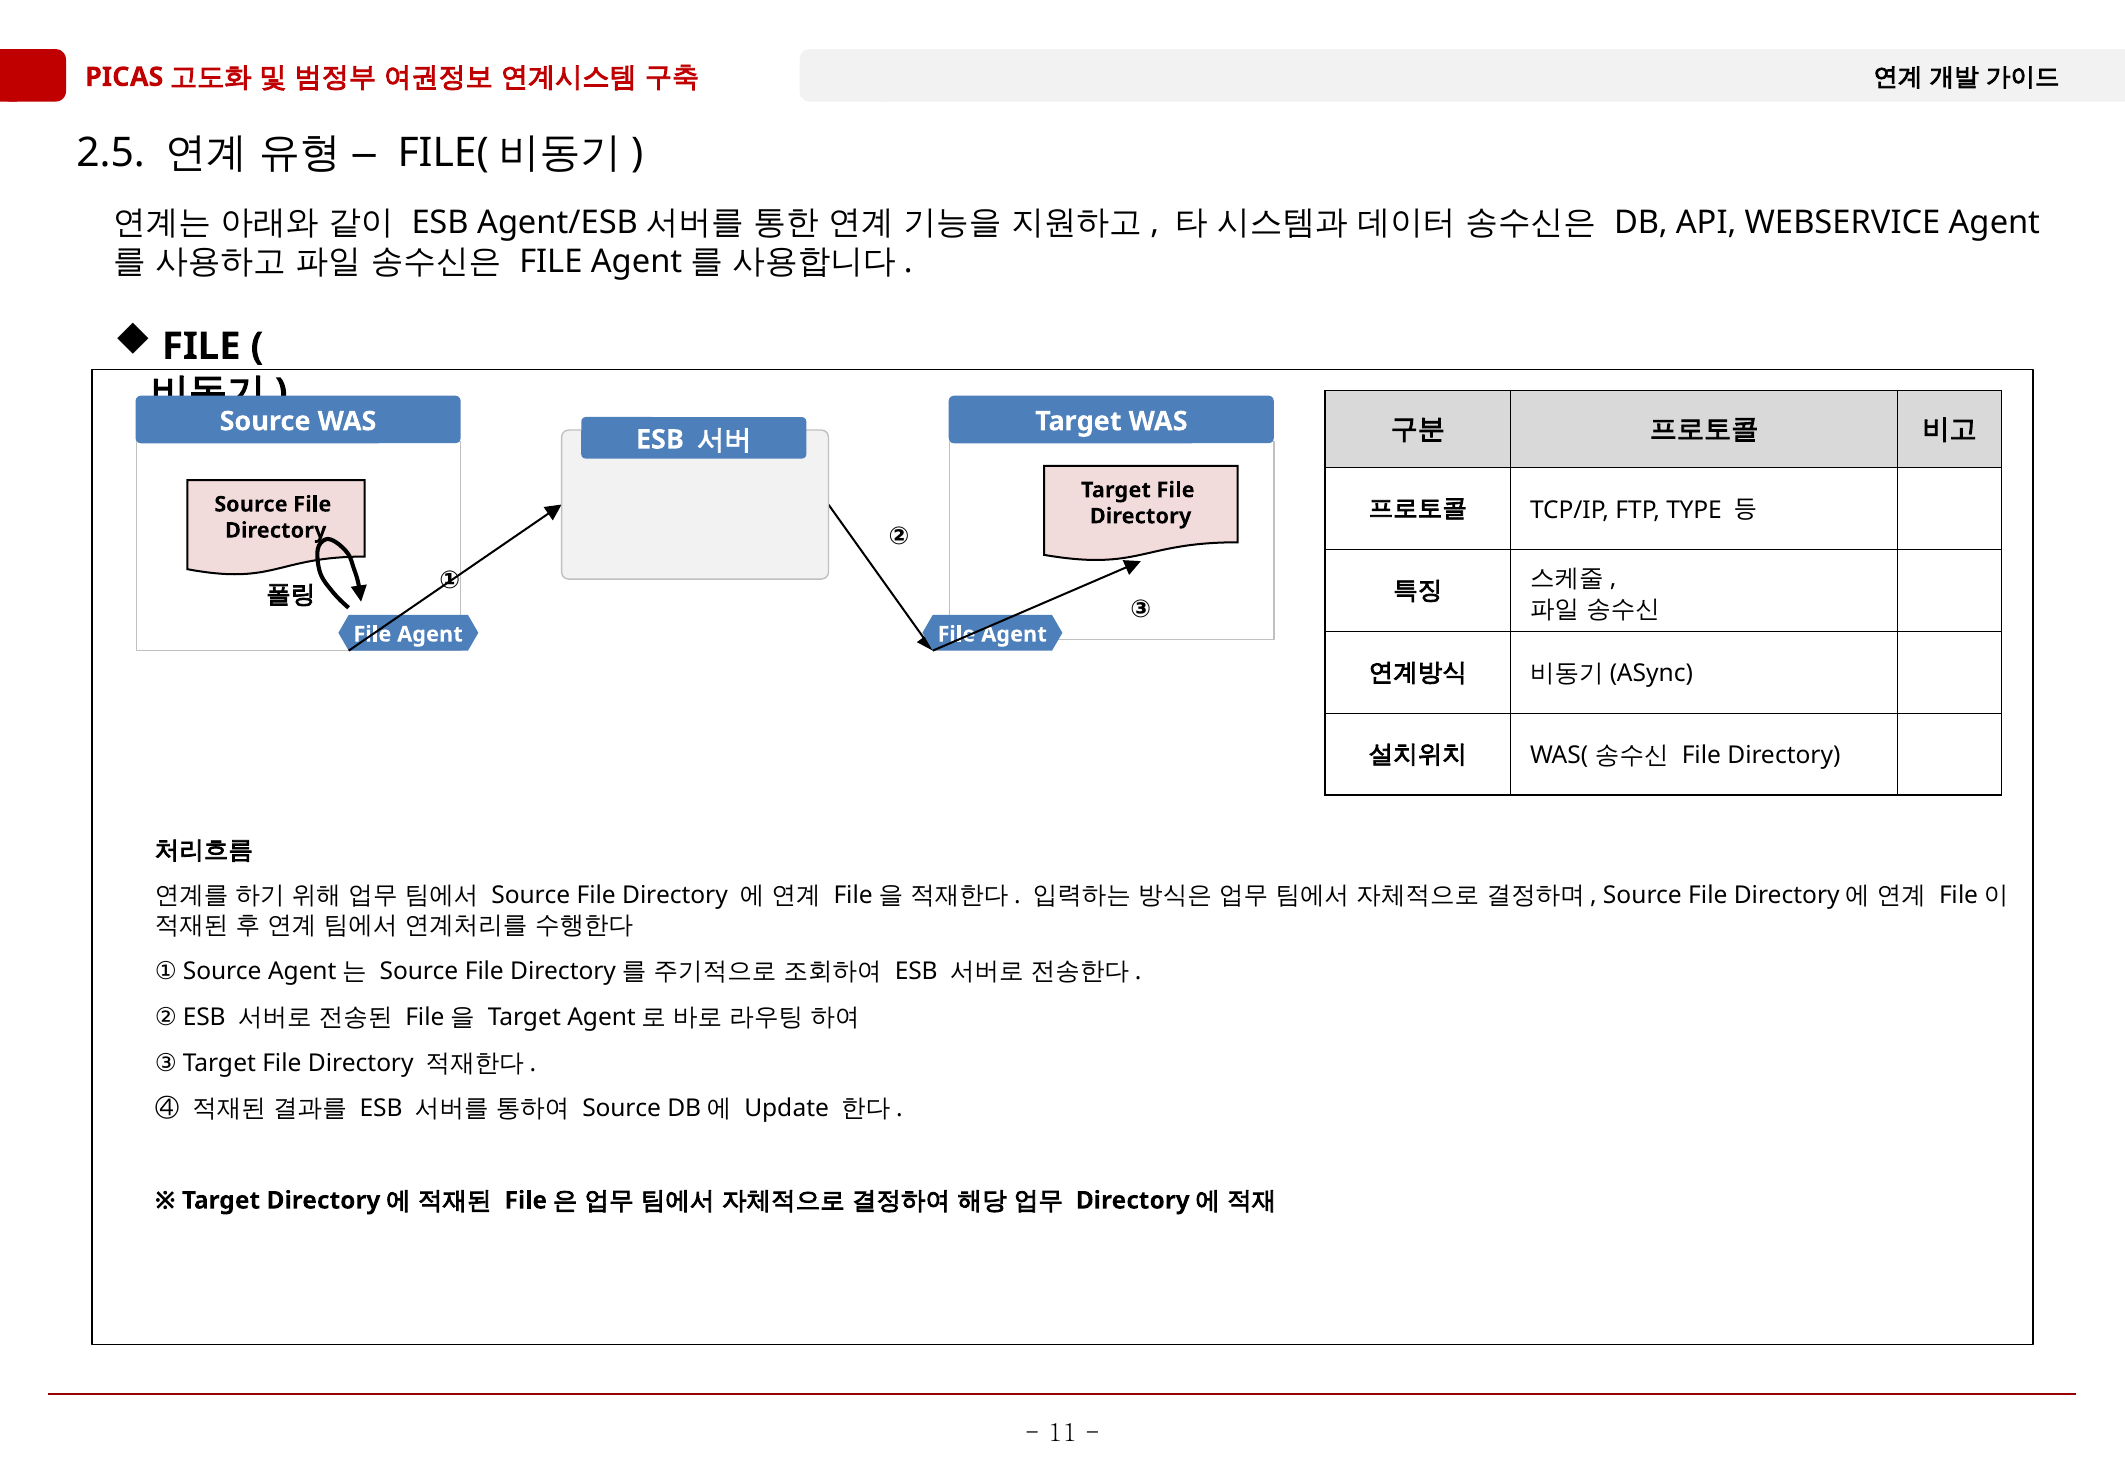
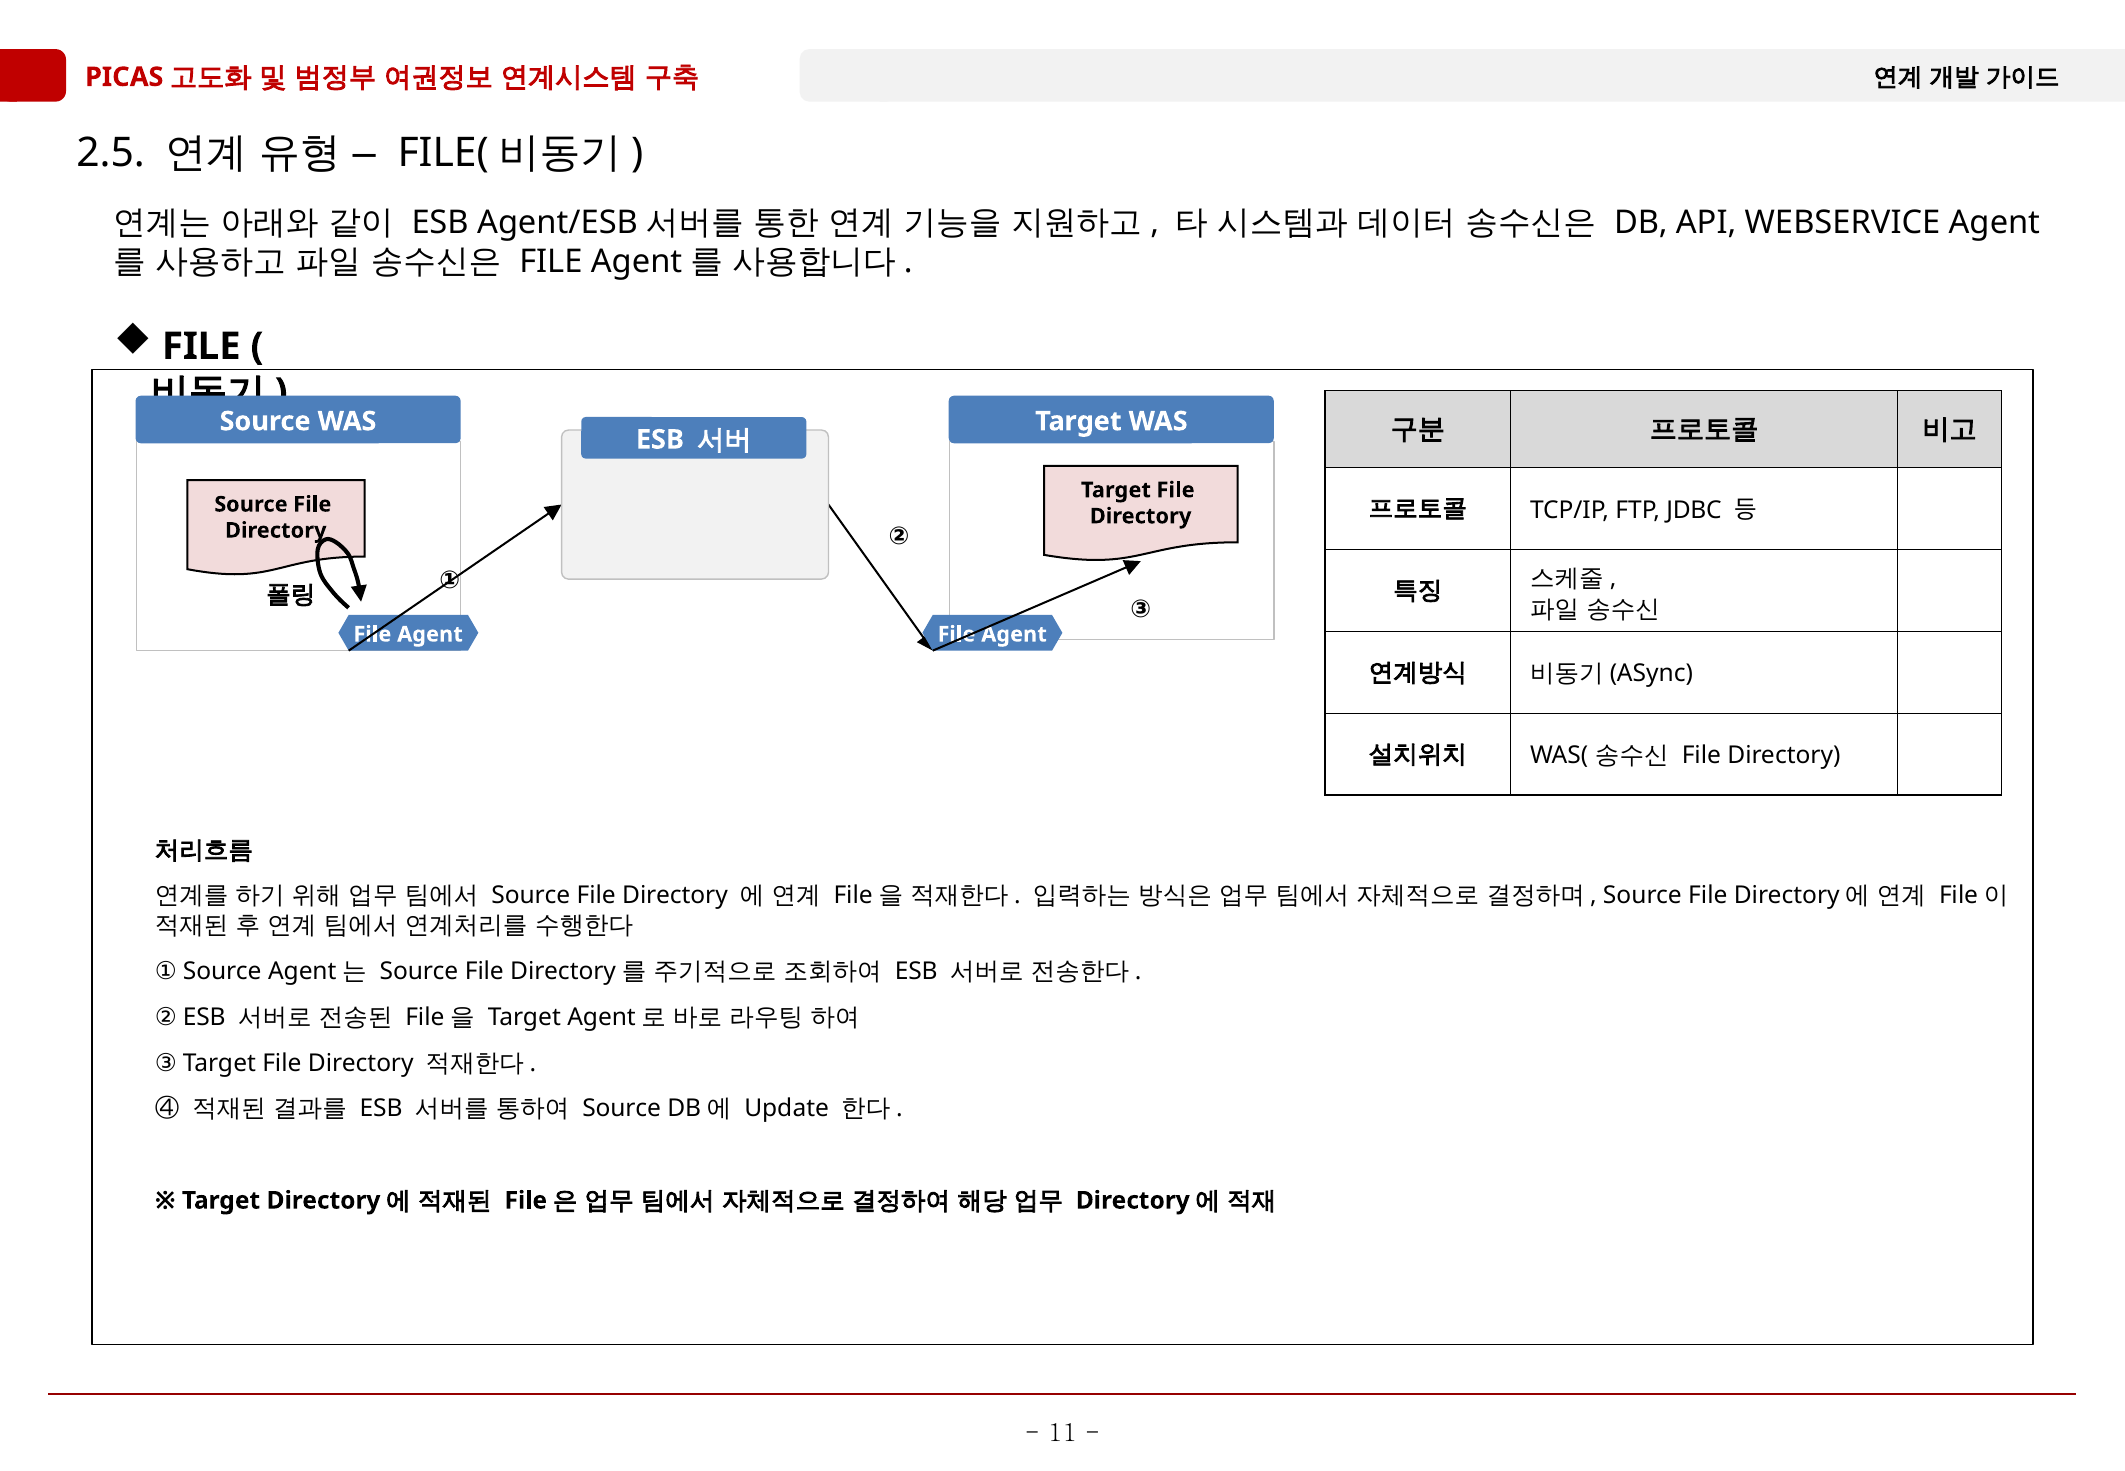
TYPE: TYPE -> JDBC
